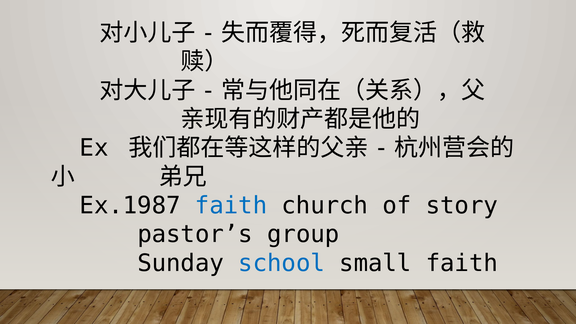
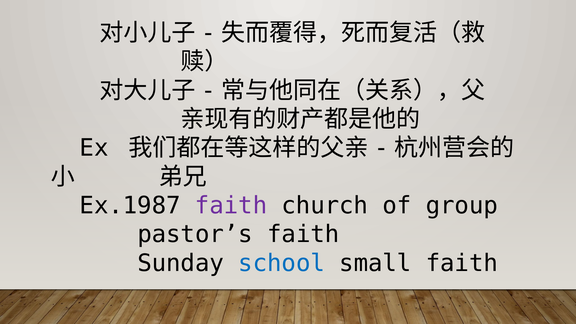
faith at (231, 206) colour: blue -> purple
story: story -> group
pastor’s group: group -> faith
